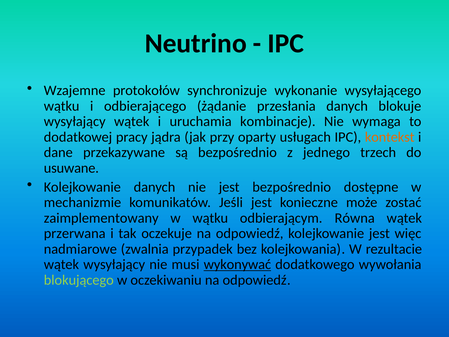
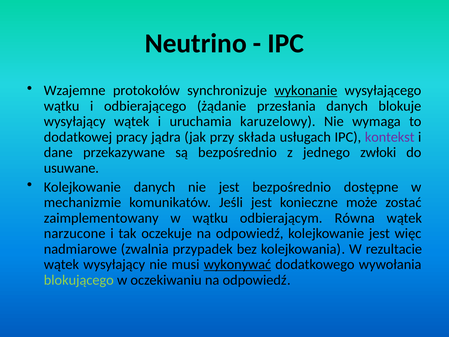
wykonanie underline: none -> present
kombinacje: kombinacje -> karuzelowy
oparty: oparty -> składa
kontekst colour: orange -> purple
trzech: trzech -> zwłoki
przerwana: przerwana -> narzucone
